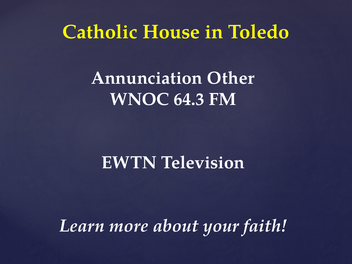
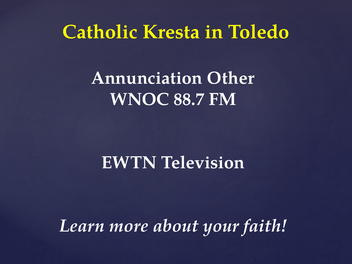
House: House -> Kresta
64.3: 64.3 -> 88.7
